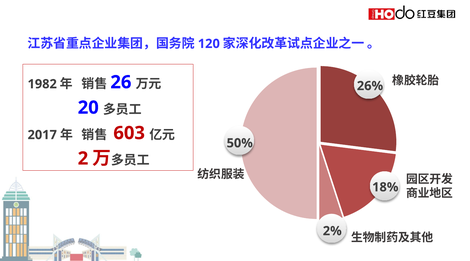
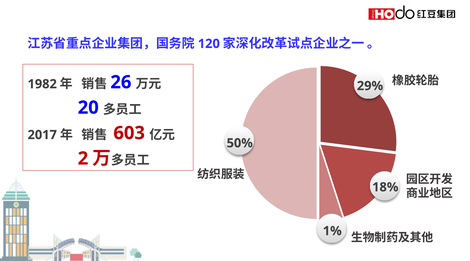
26%: 26% -> 29%
2%: 2% -> 1%
